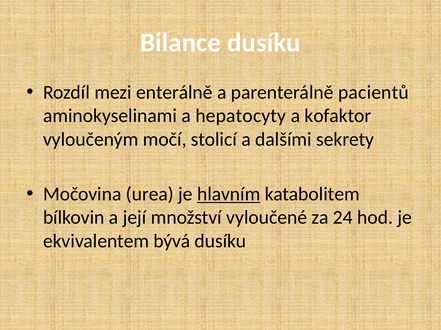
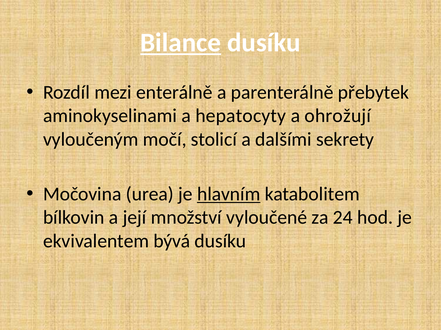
Bilance underline: none -> present
pacientů: pacientů -> přebytek
kofaktor: kofaktor -> ohrožují
